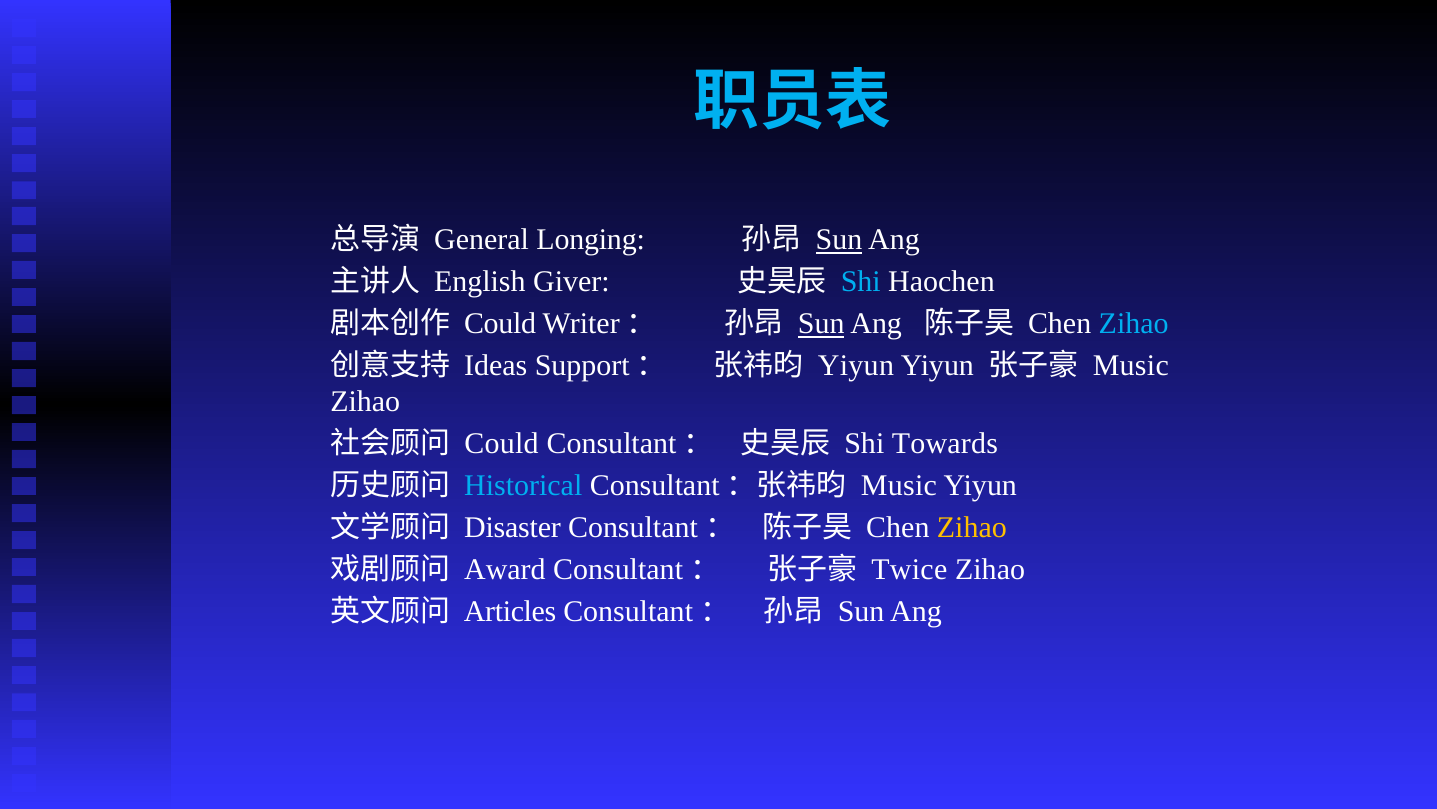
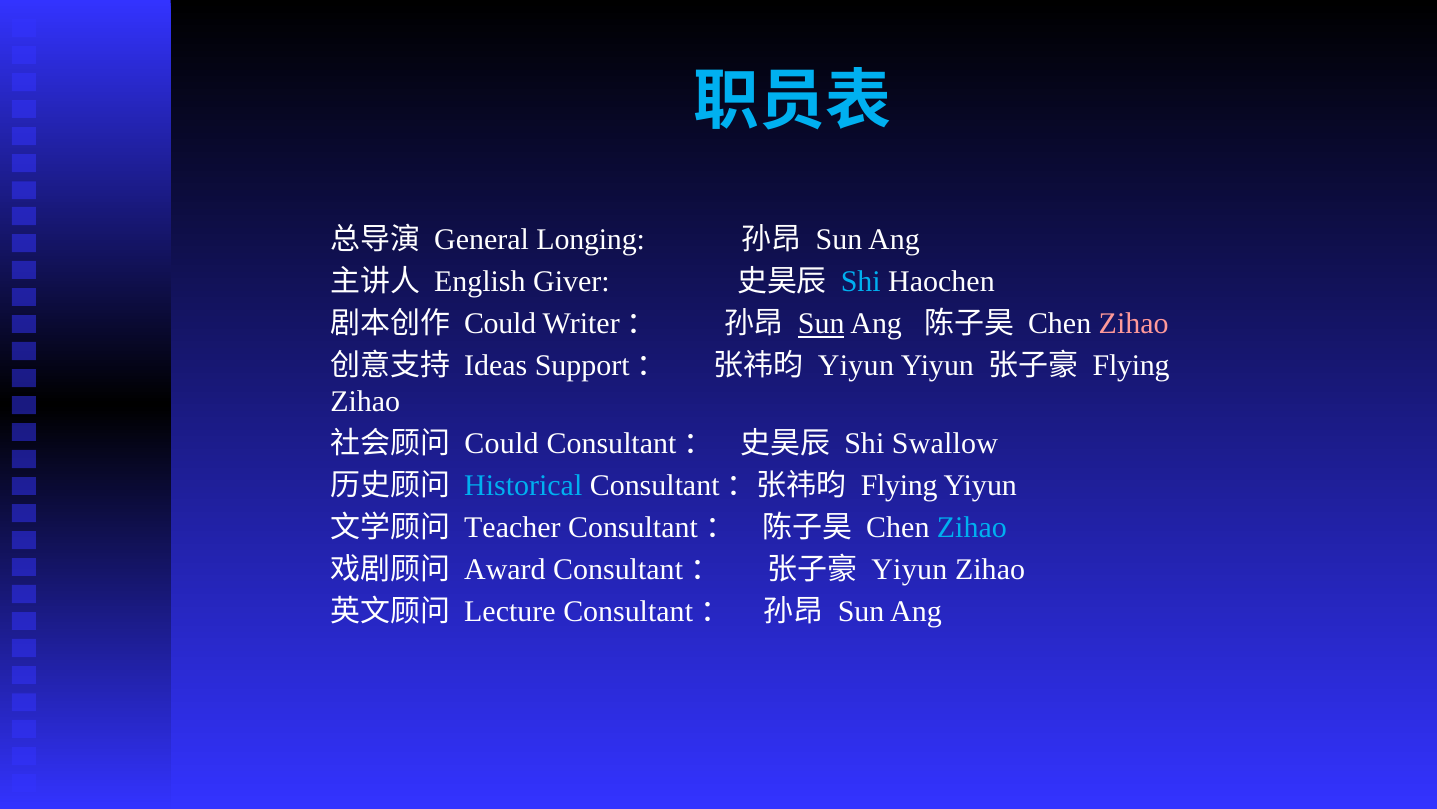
Sun at (839, 240) underline: present -> none
Zihao at (1134, 323) colour: light blue -> pink
Music at (1131, 365): Music -> Flying
Towards: Towards -> Swallow
Music at (899, 485): Music -> Flying
Disaster: Disaster -> Teacher
Zihao at (972, 527) colour: yellow -> light blue
Twice at (909, 569): Twice -> Yiyun
Articles: Articles -> Lecture
